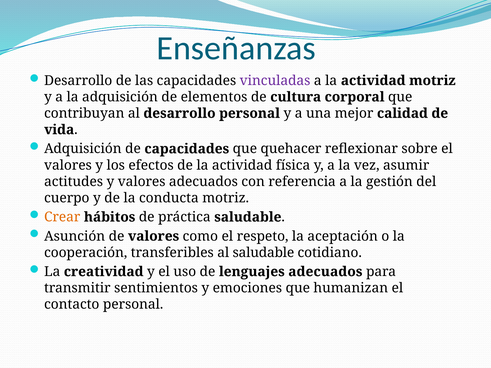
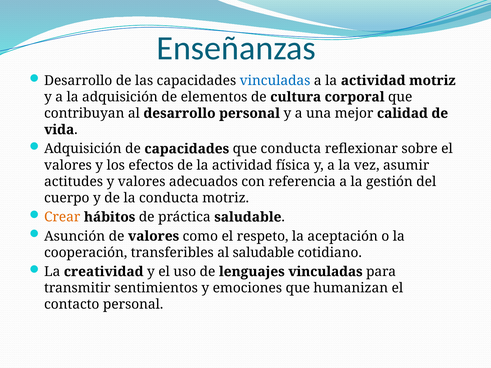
vinculadas at (275, 81) colour: purple -> blue
que quehacer: quehacer -> conducta
lenguajes adecuados: adecuados -> vinculadas
